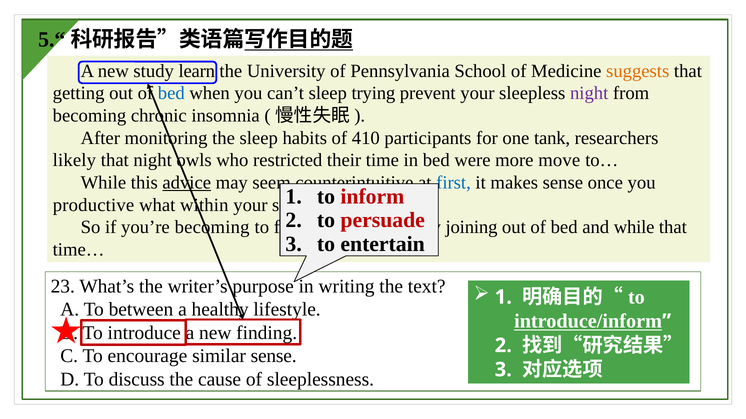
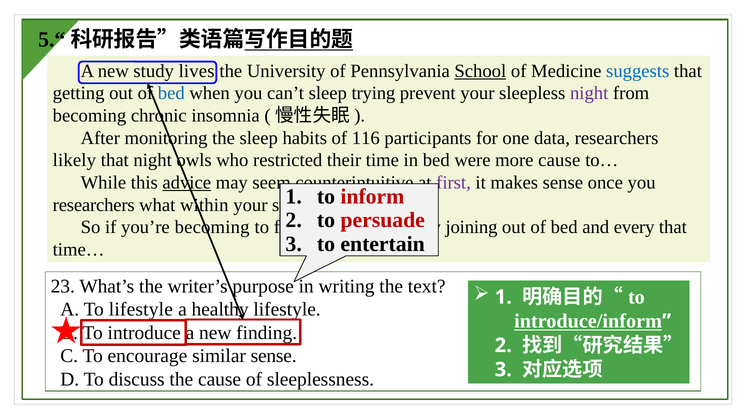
learn: learn -> lives
School underline: none -> present
suggests colour: orange -> blue
410: 410 -> 116
tank: tank -> data
more move: move -> cause
first colour: blue -> purple
productive at (94, 205): productive -> researchers
and while: while -> every
To between: between -> lifestyle
